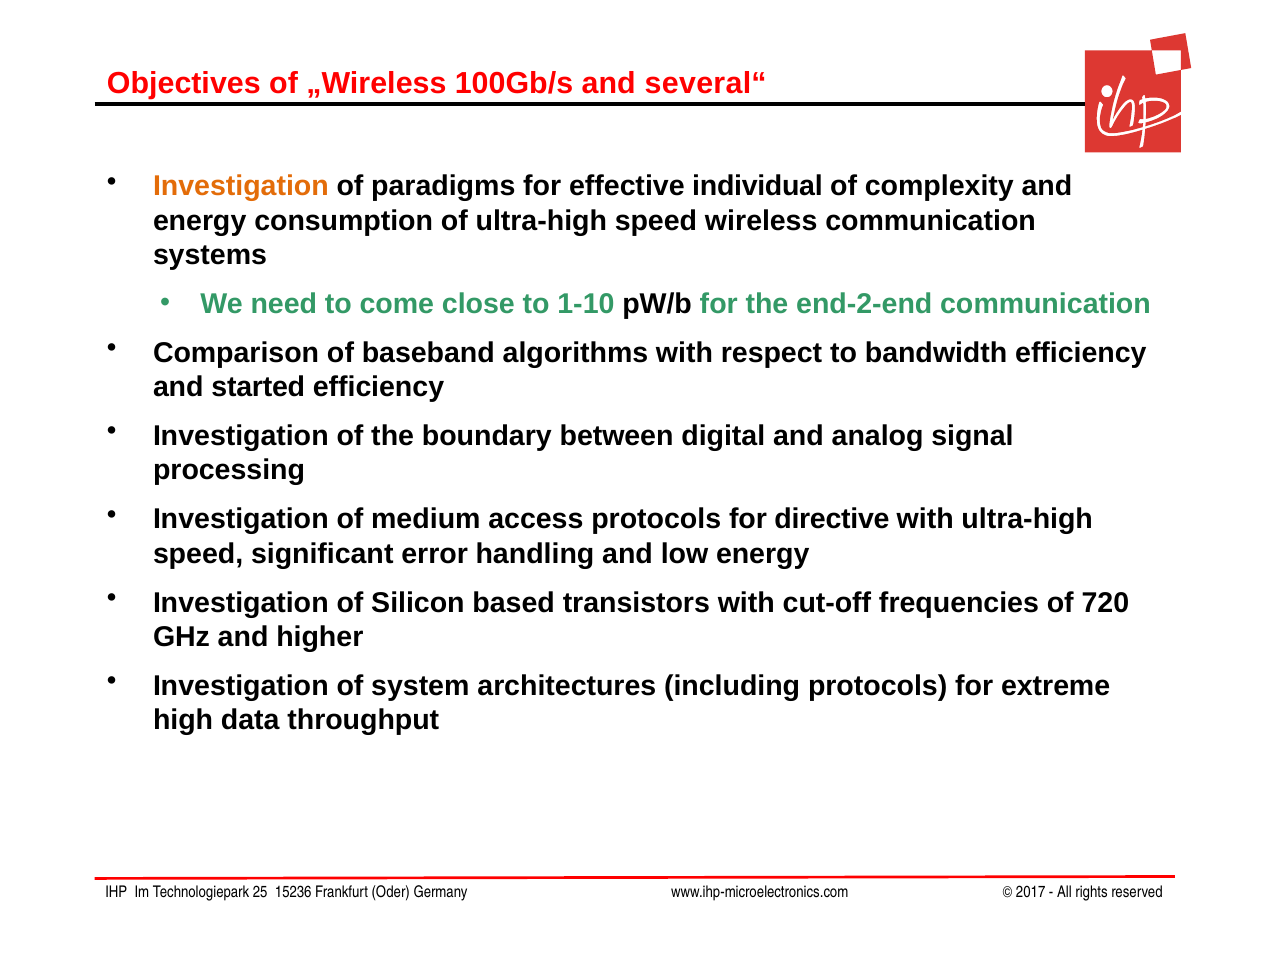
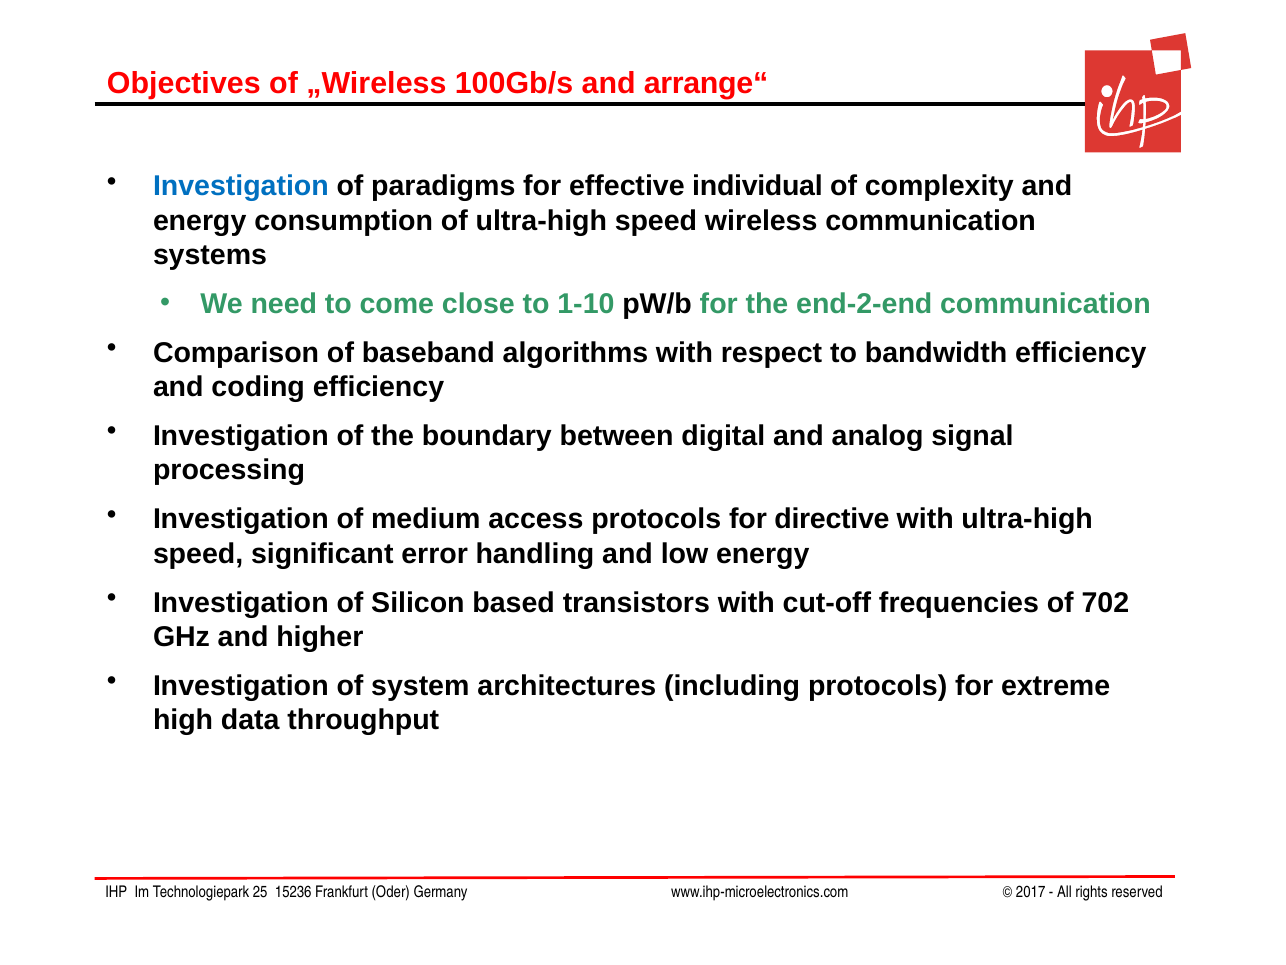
several“: several“ -> arrange“
Investigation at (241, 186) colour: orange -> blue
started: started -> coding
720: 720 -> 702
